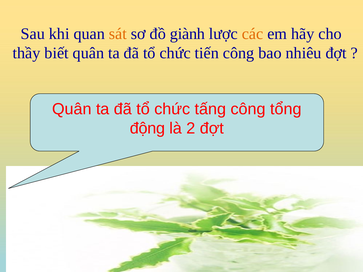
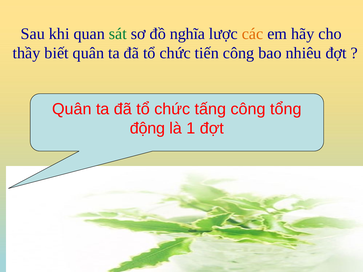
sát colour: orange -> green
giành: giành -> nghĩa
2: 2 -> 1
